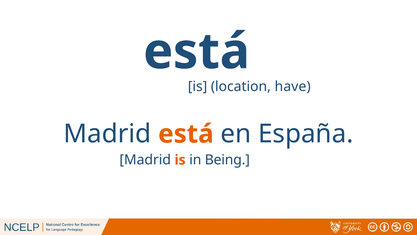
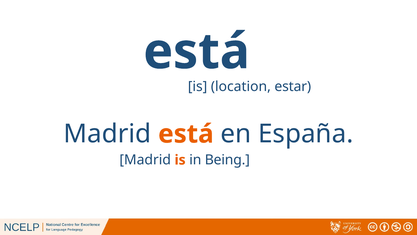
have: have -> estar
